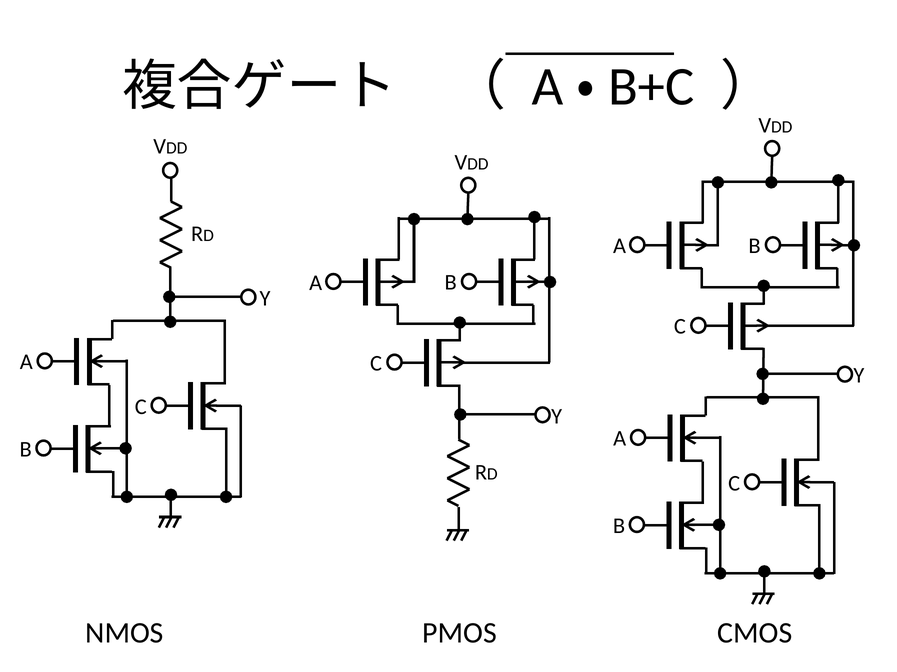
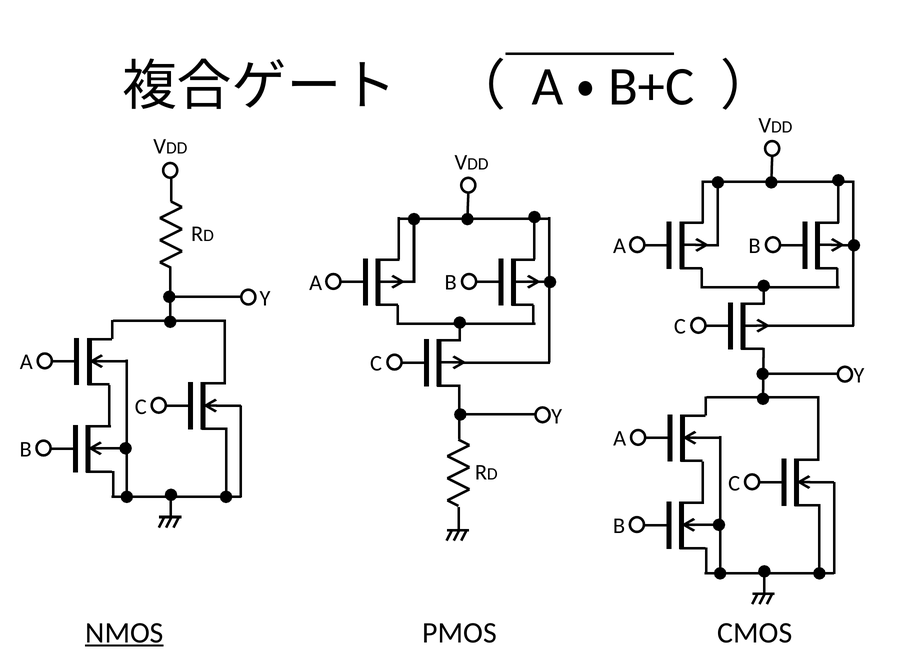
NMOS underline: none -> present
